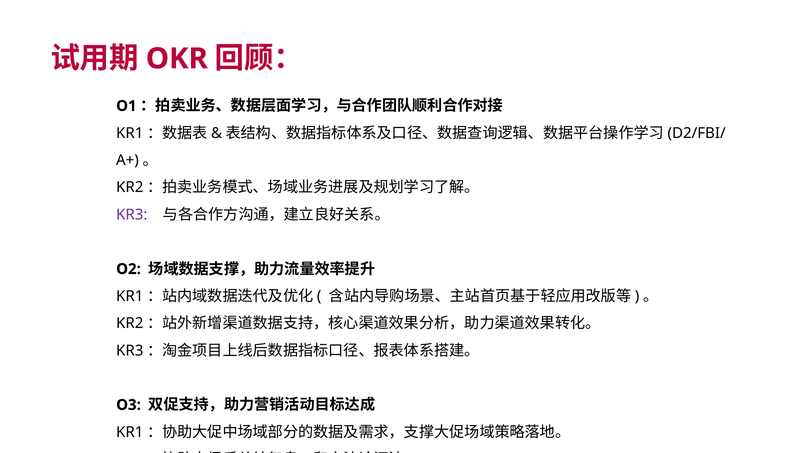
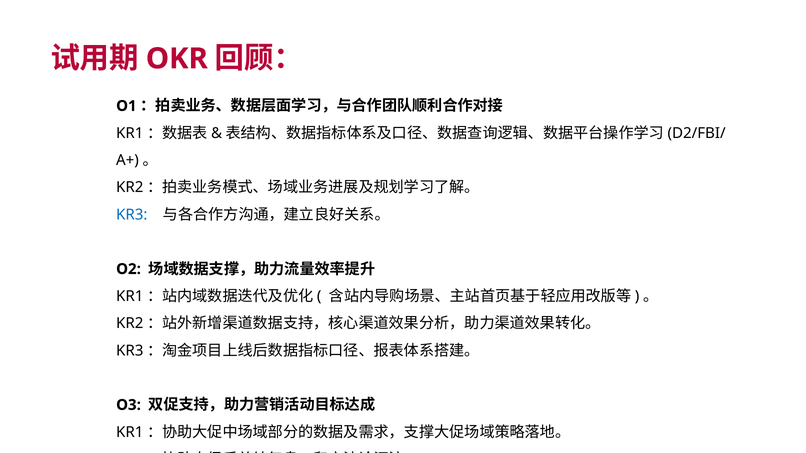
KR3 colour: purple -> blue
